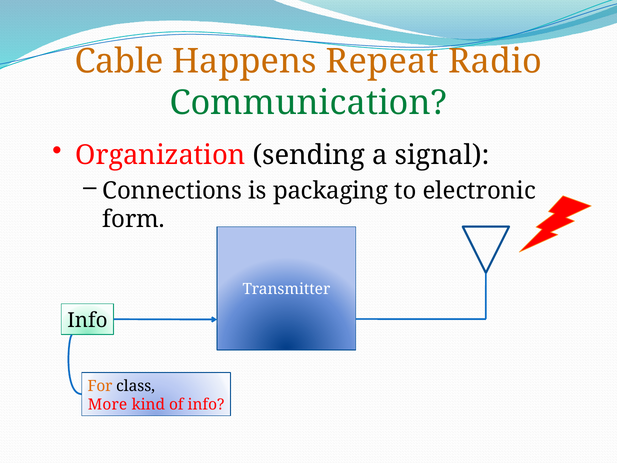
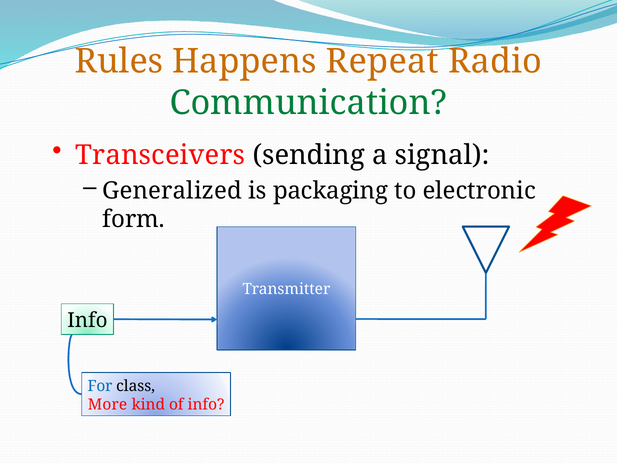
Cable: Cable -> Rules
Organization: Organization -> Transceivers
Connections: Connections -> Generalized
For colour: orange -> blue
